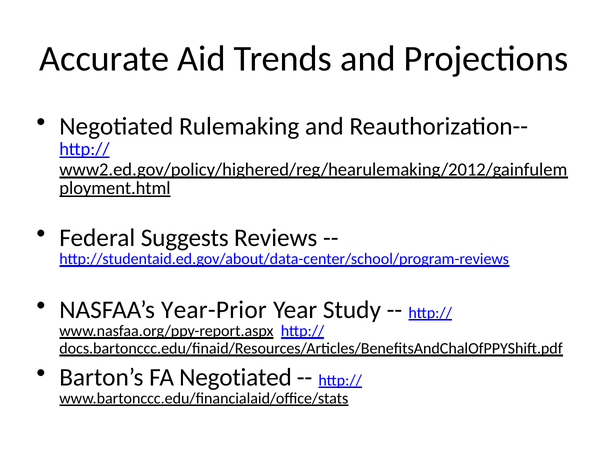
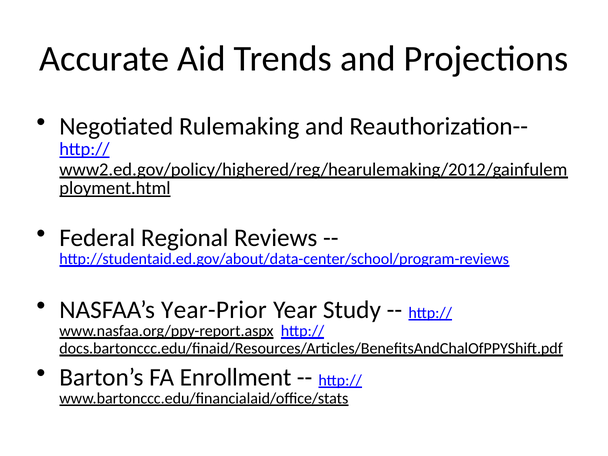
Suggests: Suggests -> Regional
FA Negotiated: Negotiated -> Enrollment
